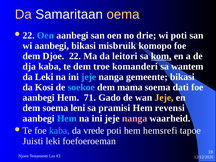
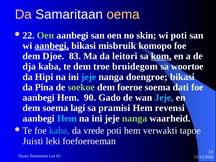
Oen at (46, 35) colour: light blue -> light green
drie: drie -> skin
aanbegi at (52, 46) underline: none -> present
22: 22 -> 83
komanderi: komanderi -> bruidegom
wantem: wantem -> woortoe
da Leki: Leki -> Hipi
gemeente: gemeente -> doengroe
Kosi: Kosi -> Pina
soekoe colour: light blue -> light green
mama: mama -> foeroe
71: 71 -> 90
Jeje at (164, 98) colour: yellow -> light blue
leni: leni -> lagi
nanga at (135, 118) colour: pink -> light green
hemsrefi: hemsrefi -> verwakti
